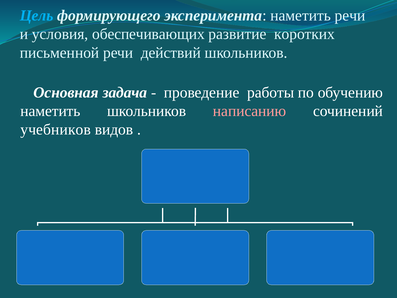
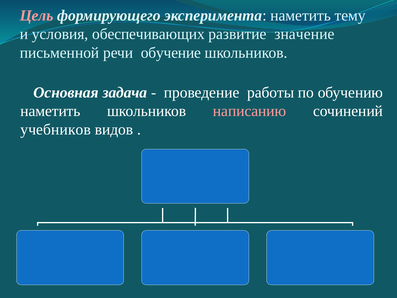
Цель colour: light blue -> pink
наметить речи: речи -> тему
коротких: коротких -> значение
действий: действий -> обучение
